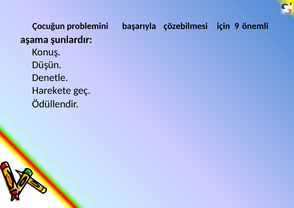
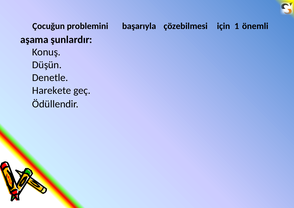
9: 9 -> 1
